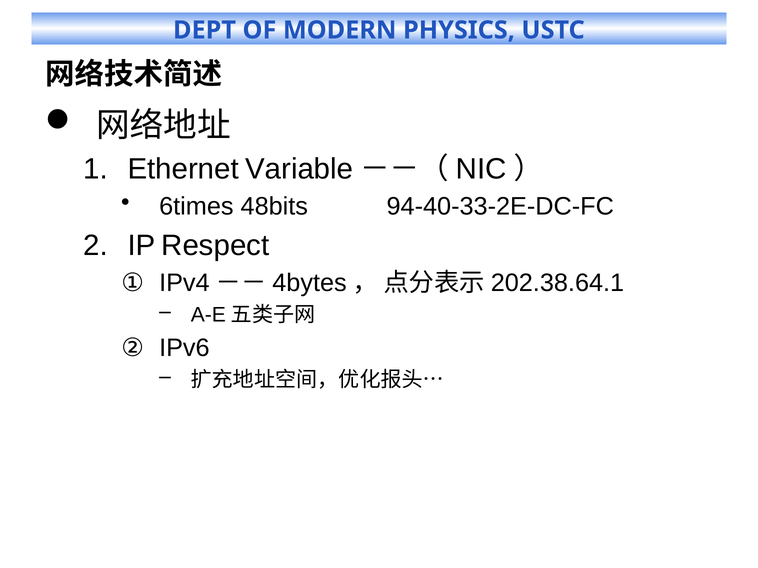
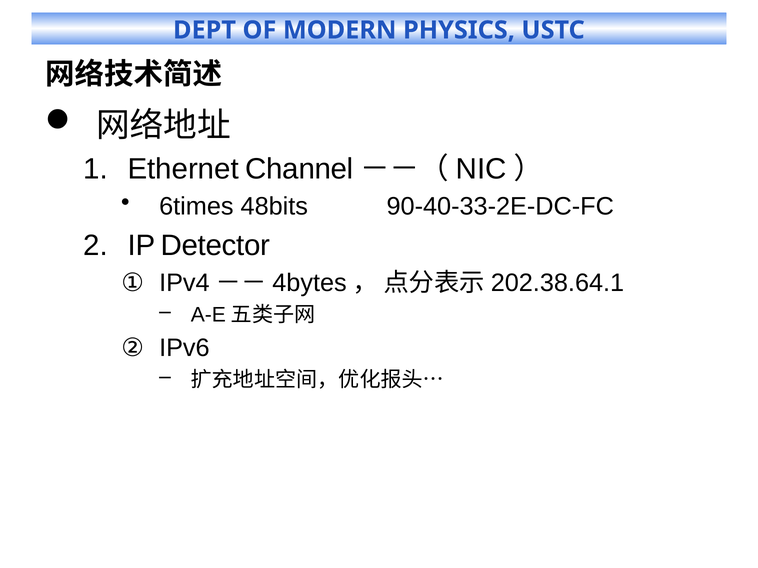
Variable: Variable -> Channel
94-40-33-2E-DC-FC: 94-40-33-2E-DC-FC -> 90-40-33-2E-DC-FC
Respect: Respect -> Detector
